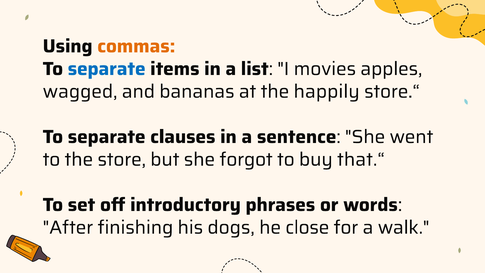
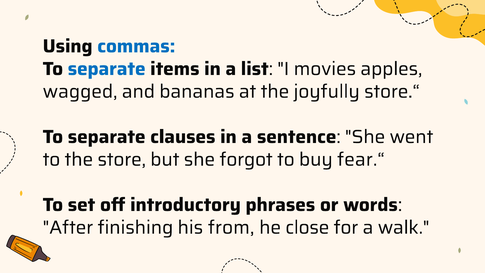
commas colour: orange -> blue
happily: happily -> joyfully
that.“: that.“ -> fear.“
dogs: dogs -> from
